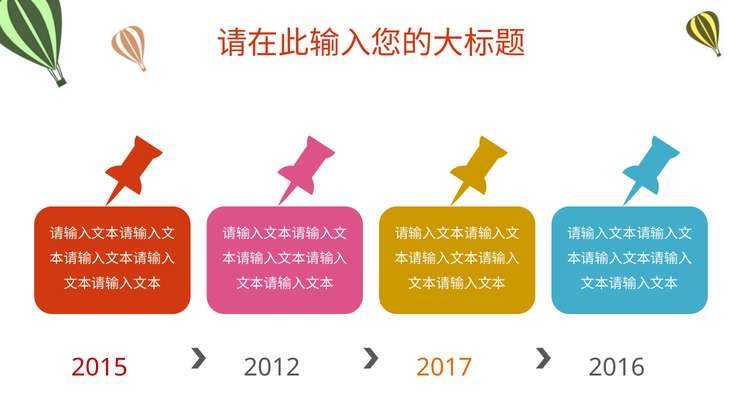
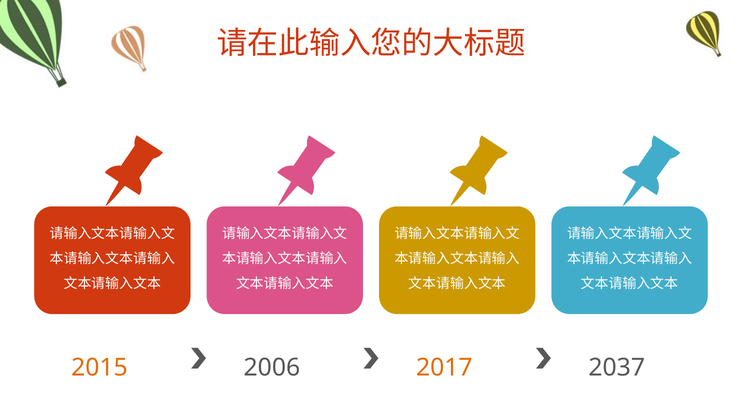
2015 colour: red -> orange
2012: 2012 -> 2006
2016: 2016 -> 2037
